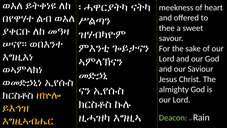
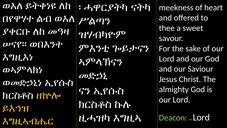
69 Rain: Rain -> Lord
